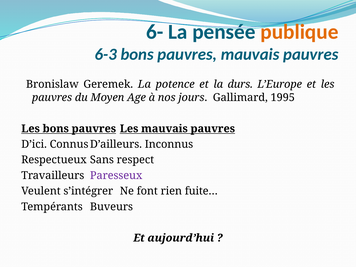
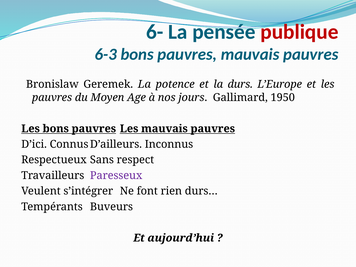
publique colour: orange -> red
1995: 1995 -> 1950
fuite…: fuite… -> durs…
